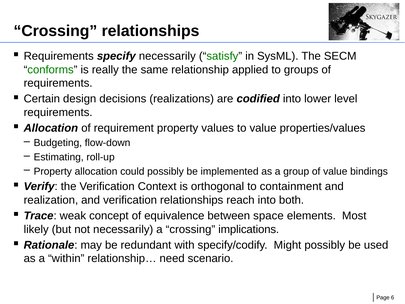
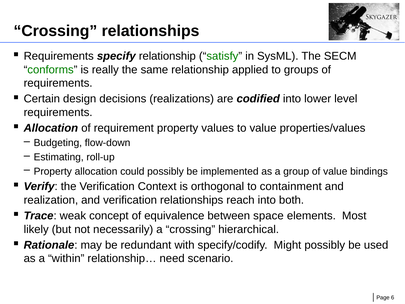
specify necessarily: necessarily -> relationship
implications: implications -> hierarchical
